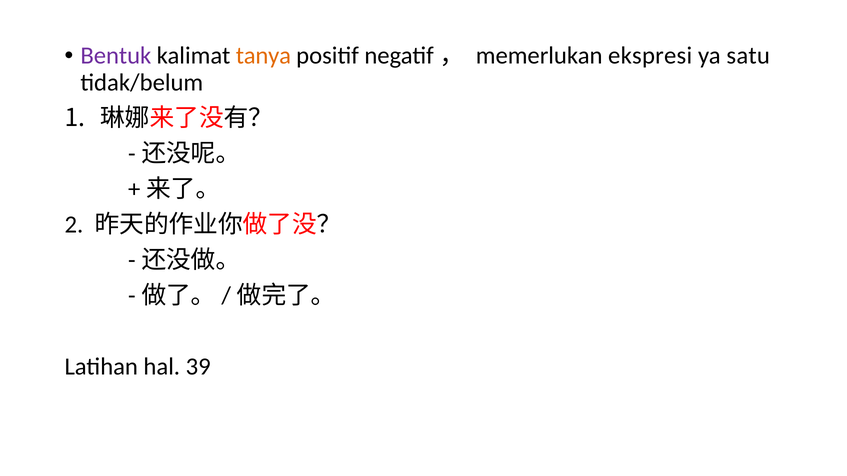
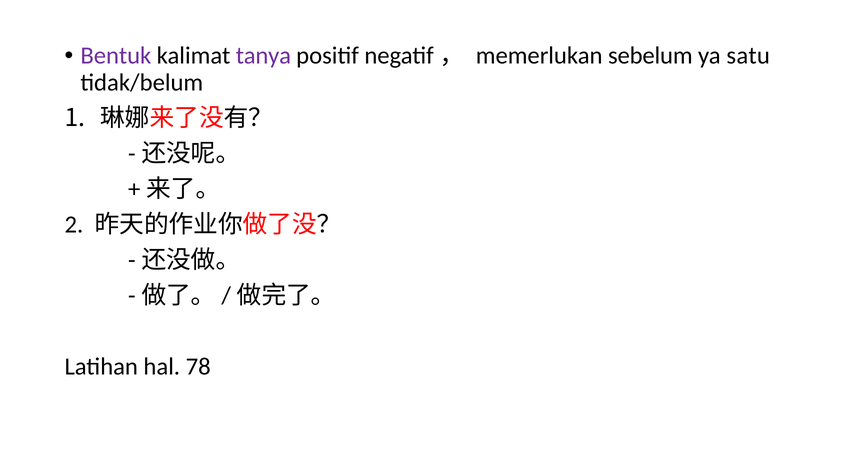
tanya colour: orange -> purple
ekspresi: ekspresi -> sebelum
39: 39 -> 78
